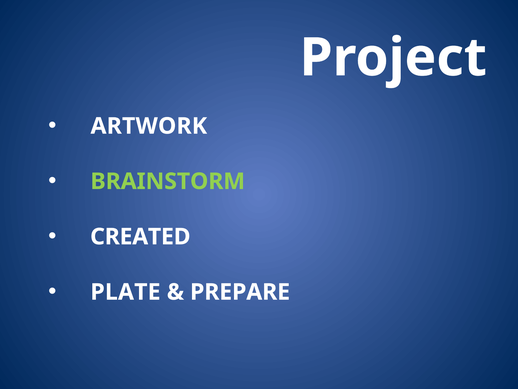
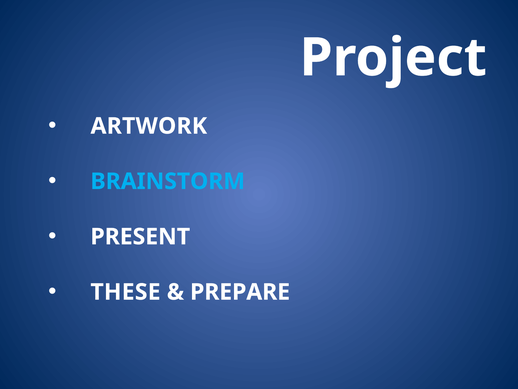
BRAINSTORM colour: light green -> light blue
CREATED: CREATED -> PRESENT
PLATE: PLATE -> THESE
